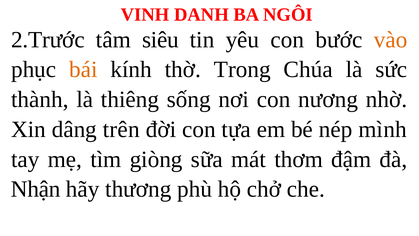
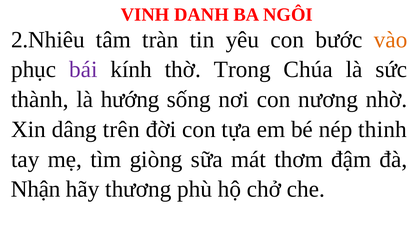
2.Trước: 2.Trước -> 2.Nhiêu
siêu: siêu -> tràn
bái colour: orange -> purple
thiêng: thiêng -> hướng
mình: mình -> thinh
